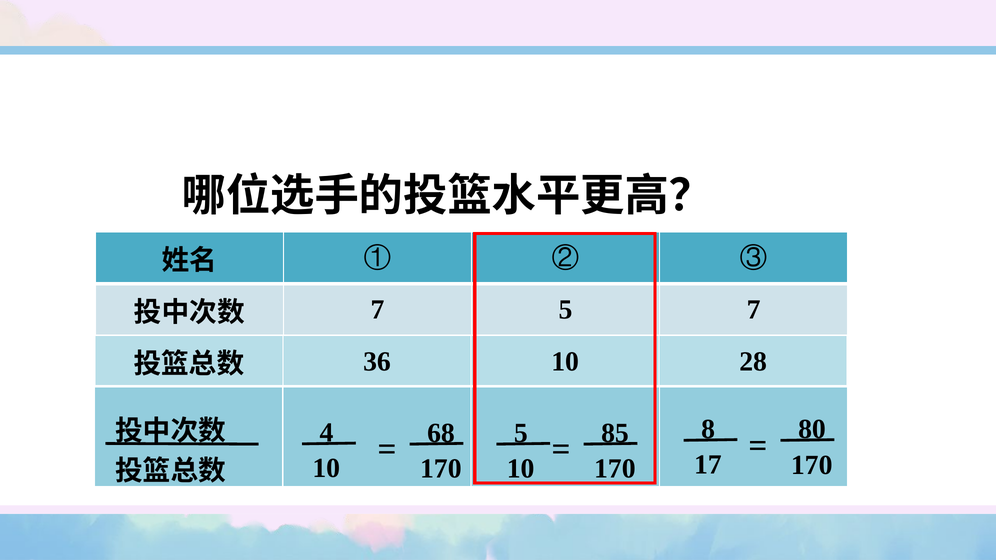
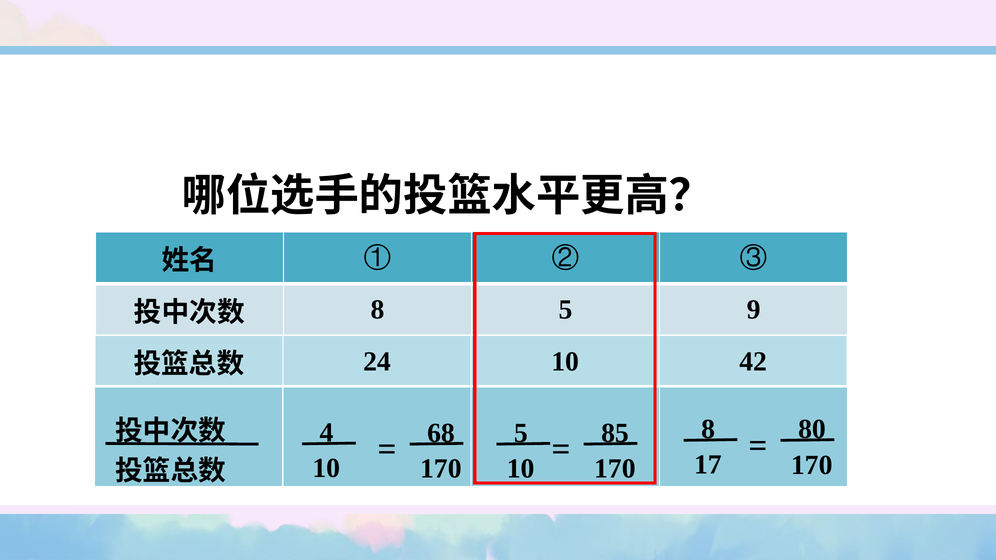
7 at (377, 310): 7 -> 8
5 7: 7 -> 9
36: 36 -> 24
28: 28 -> 42
